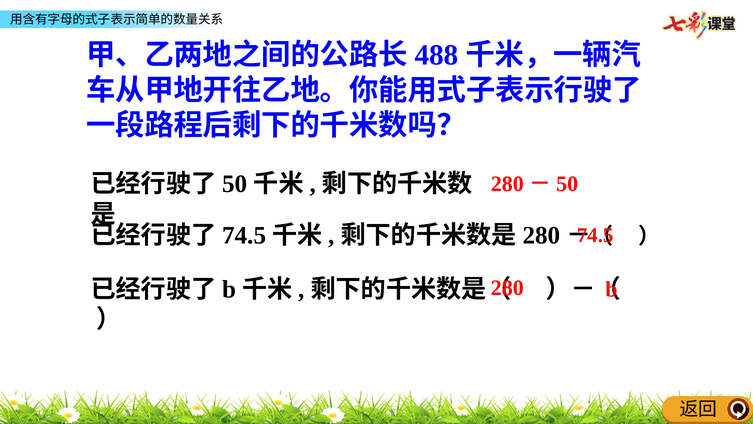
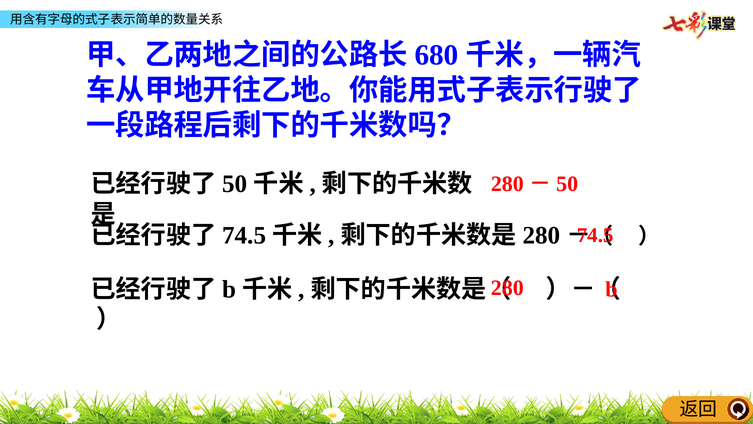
488: 488 -> 680
